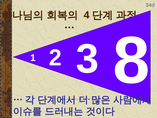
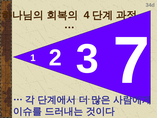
8: 8 -> 7
